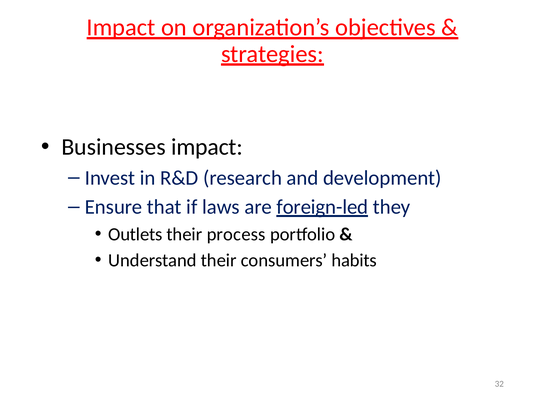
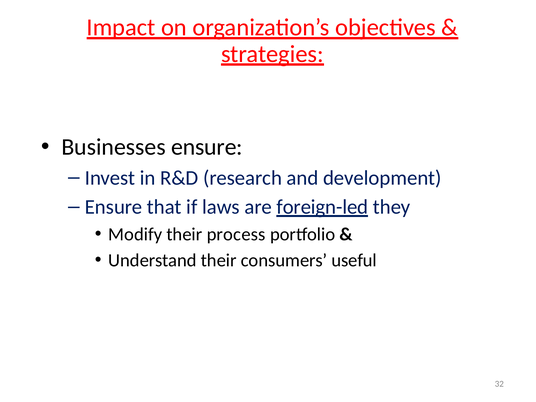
Businesses impact: impact -> ensure
Outlets: Outlets -> Modify
habits: habits -> useful
